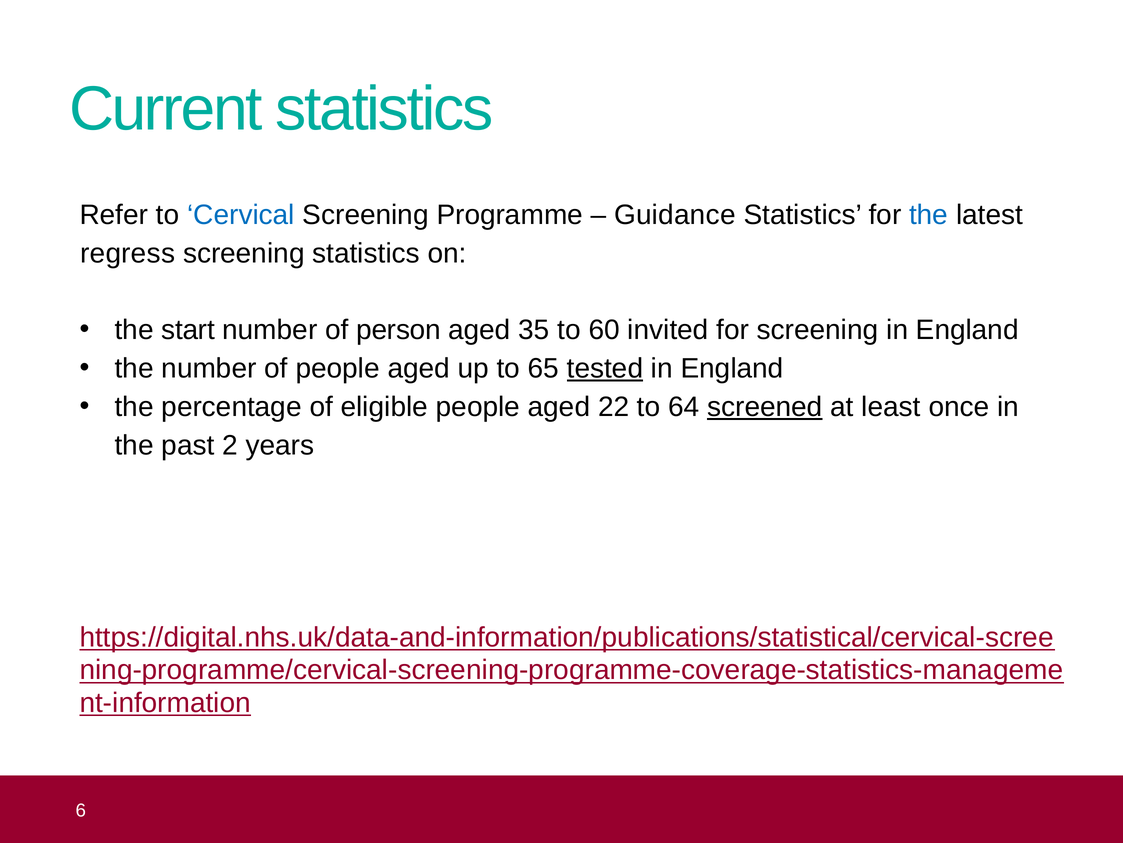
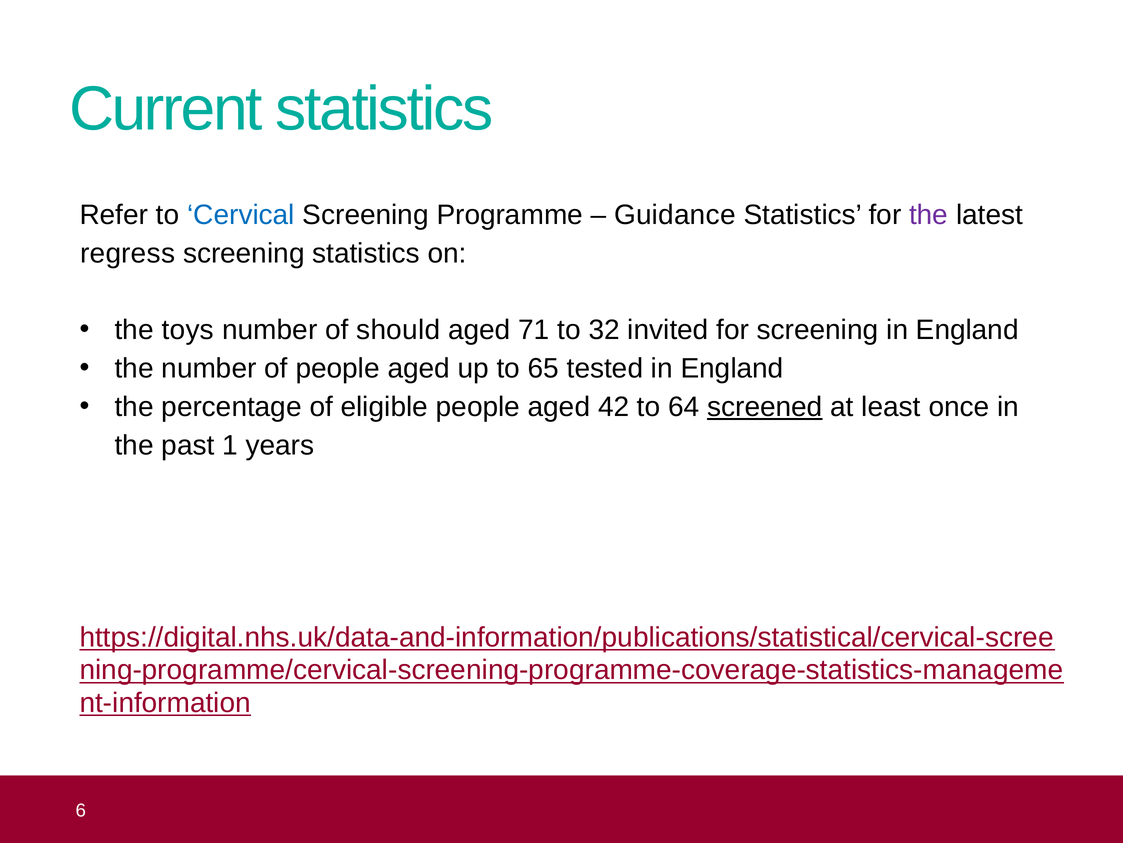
the at (929, 215) colour: blue -> purple
start: start -> toys
person: person -> should
35: 35 -> 71
60: 60 -> 32
tested underline: present -> none
22: 22 -> 42
past 2: 2 -> 1
